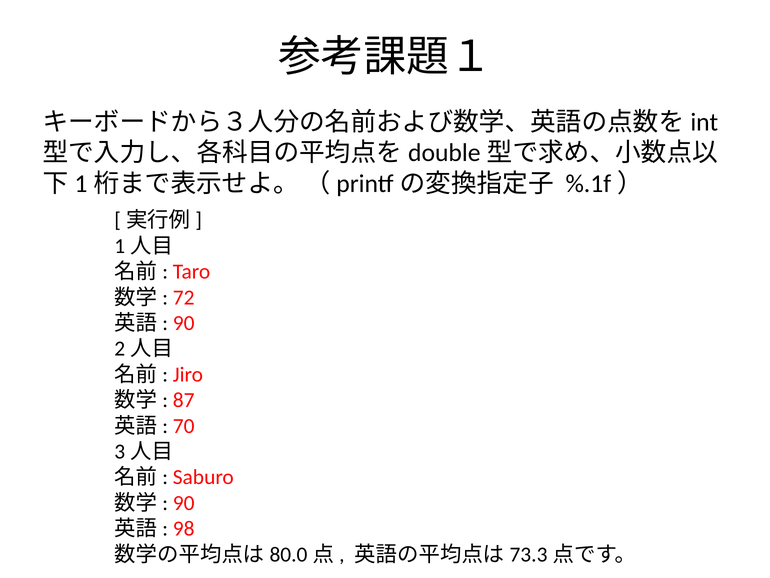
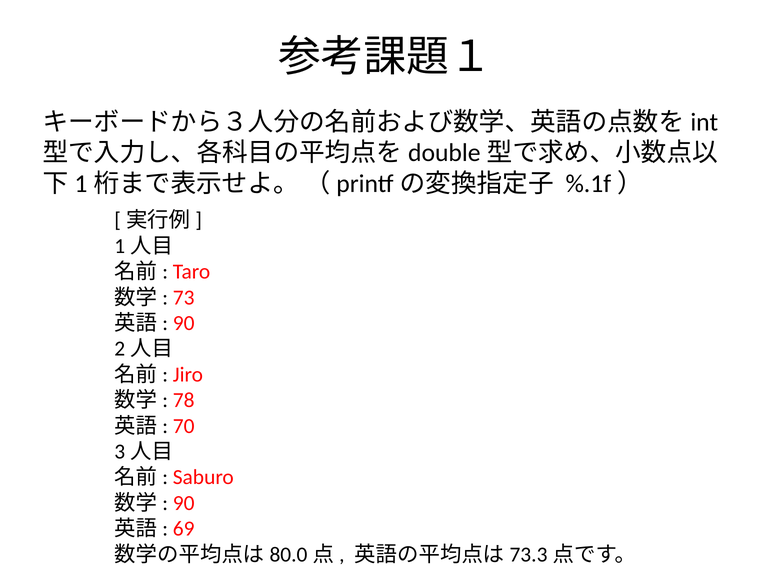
72: 72 -> 73
87: 87 -> 78
98: 98 -> 69
